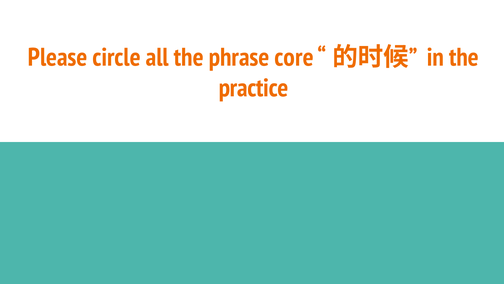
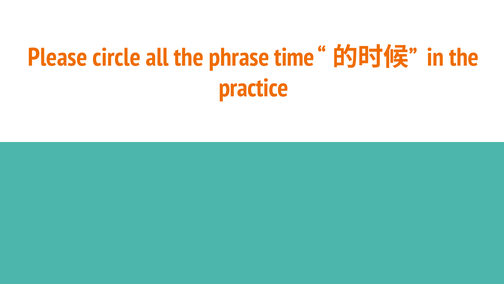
core: core -> time
